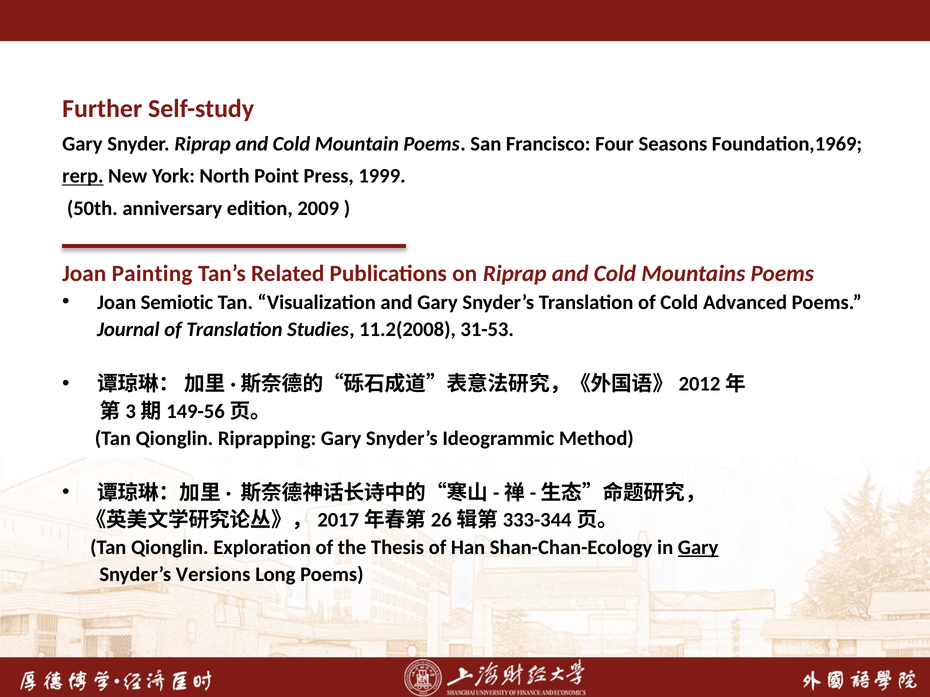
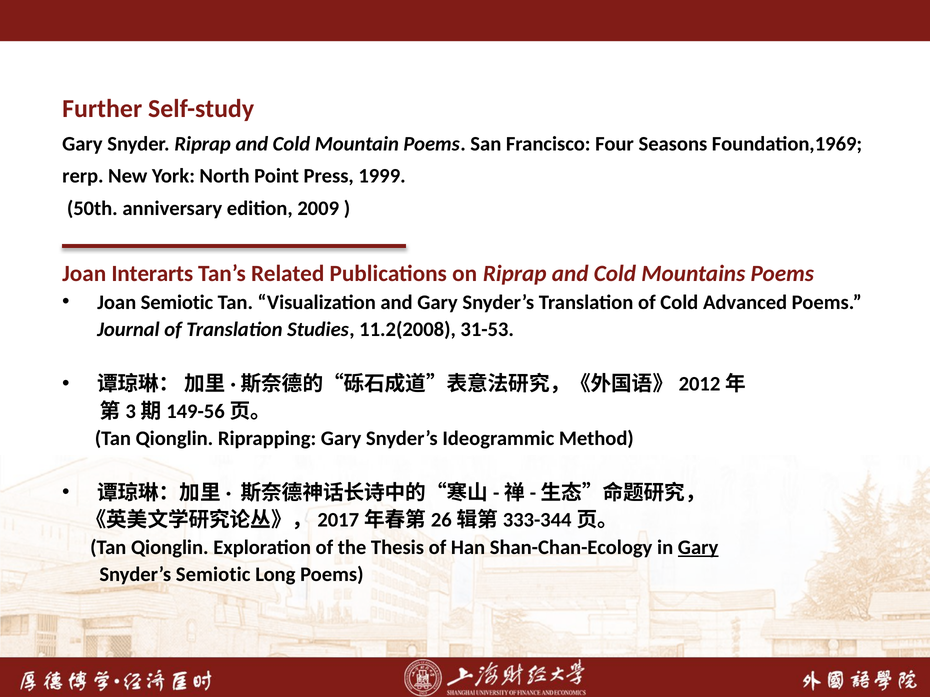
rerp underline: present -> none
Painting: Painting -> Interarts
Snyder’s Versions: Versions -> Semiotic
